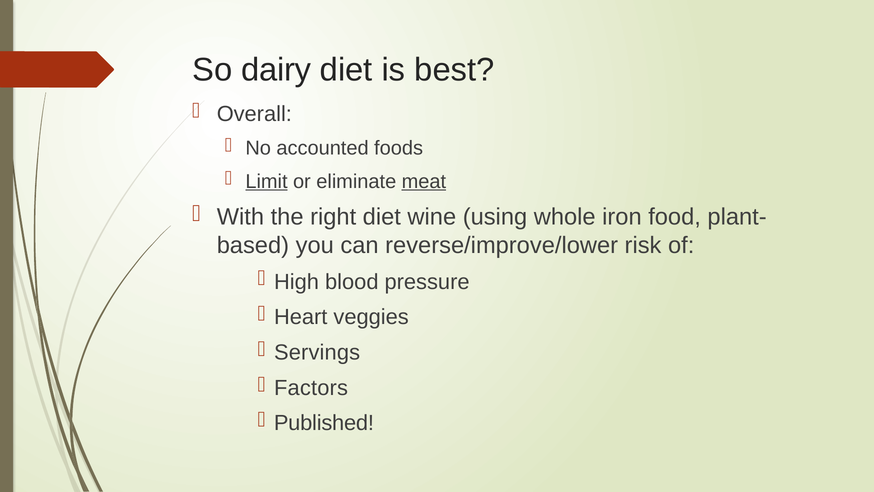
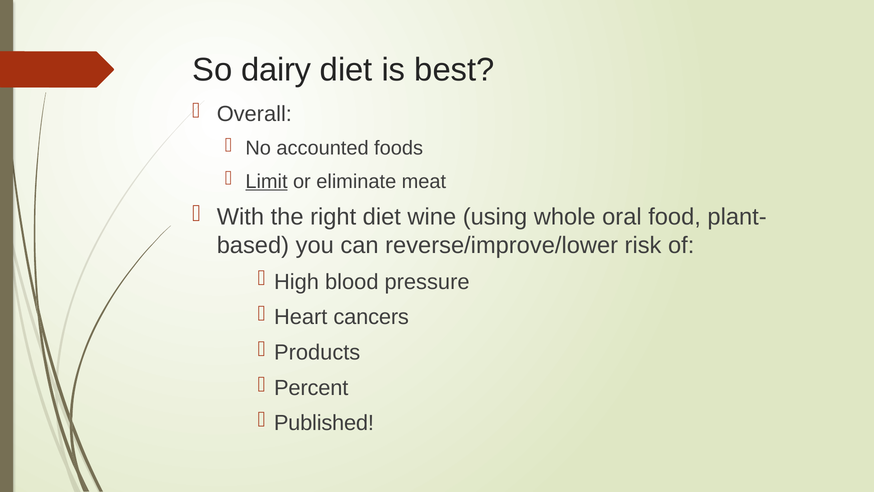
meat underline: present -> none
iron: iron -> oral
veggies: veggies -> cancers
Servings: Servings -> Products
Factors: Factors -> Percent
